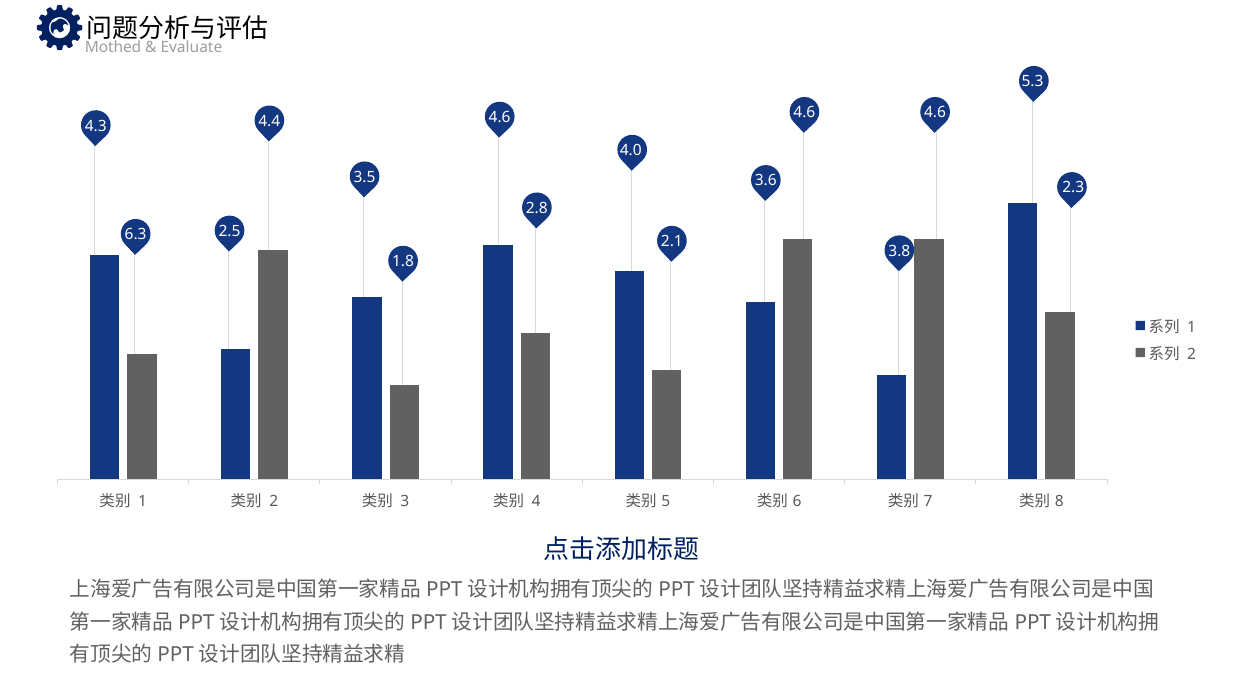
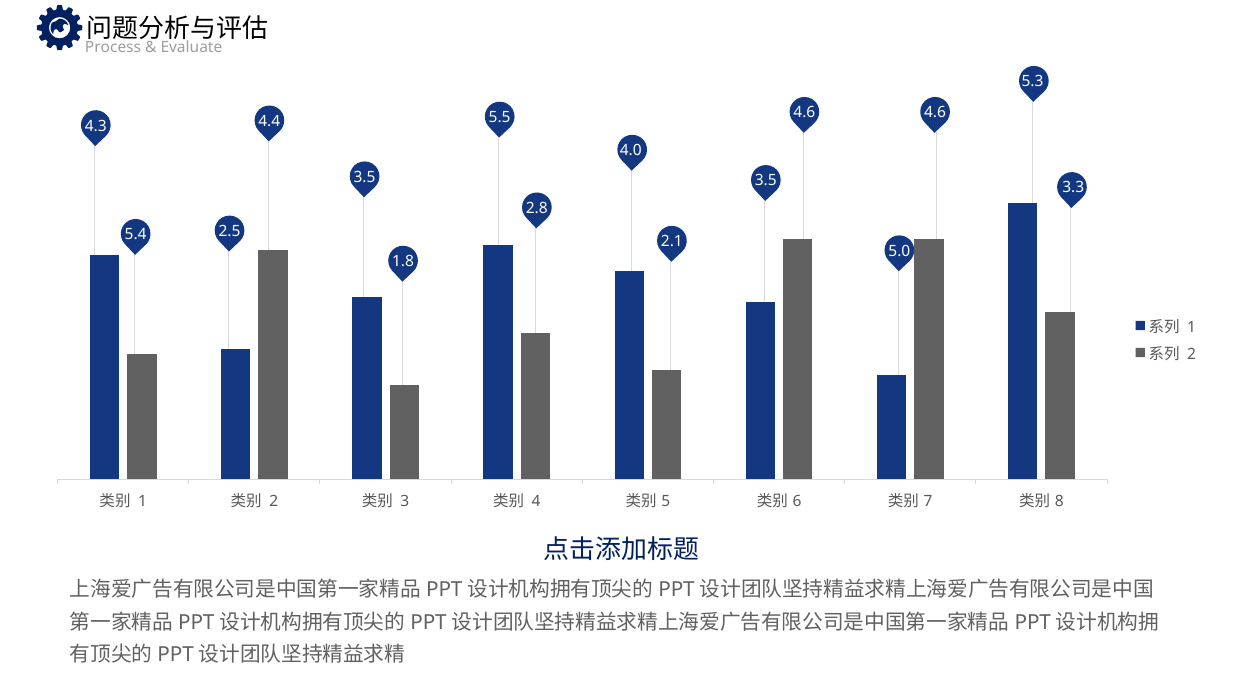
Mothed: Mothed -> Process
4.6 at (500, 117): 4.6 -> 5.5
3.6 at (766, 181): 3.6 -> 3.5
2.3: 2.3 -> 3.3
6.3: 6.3 -> 5.4
3.8: 3.8 -> 5.0
